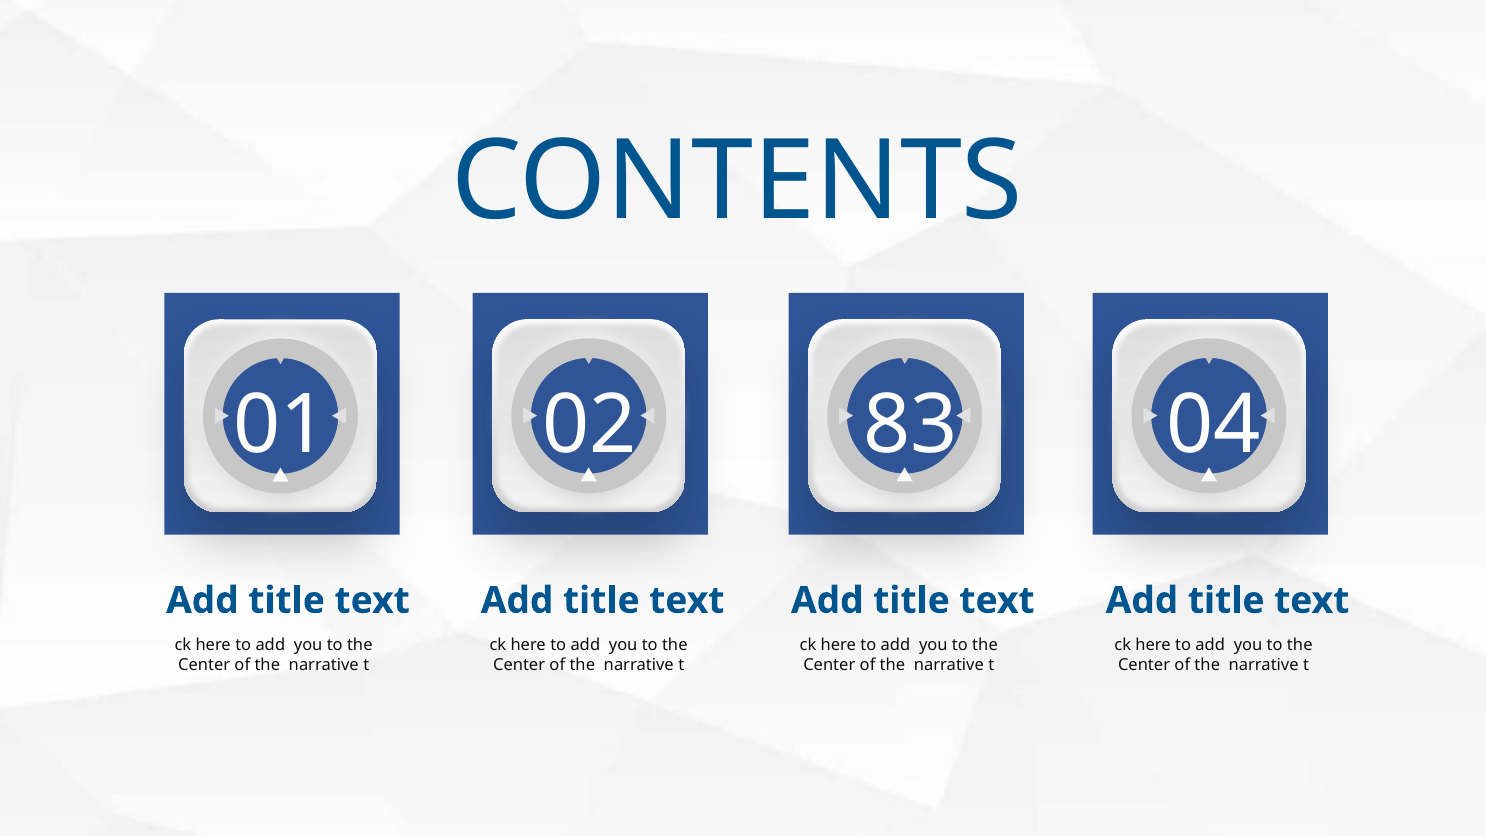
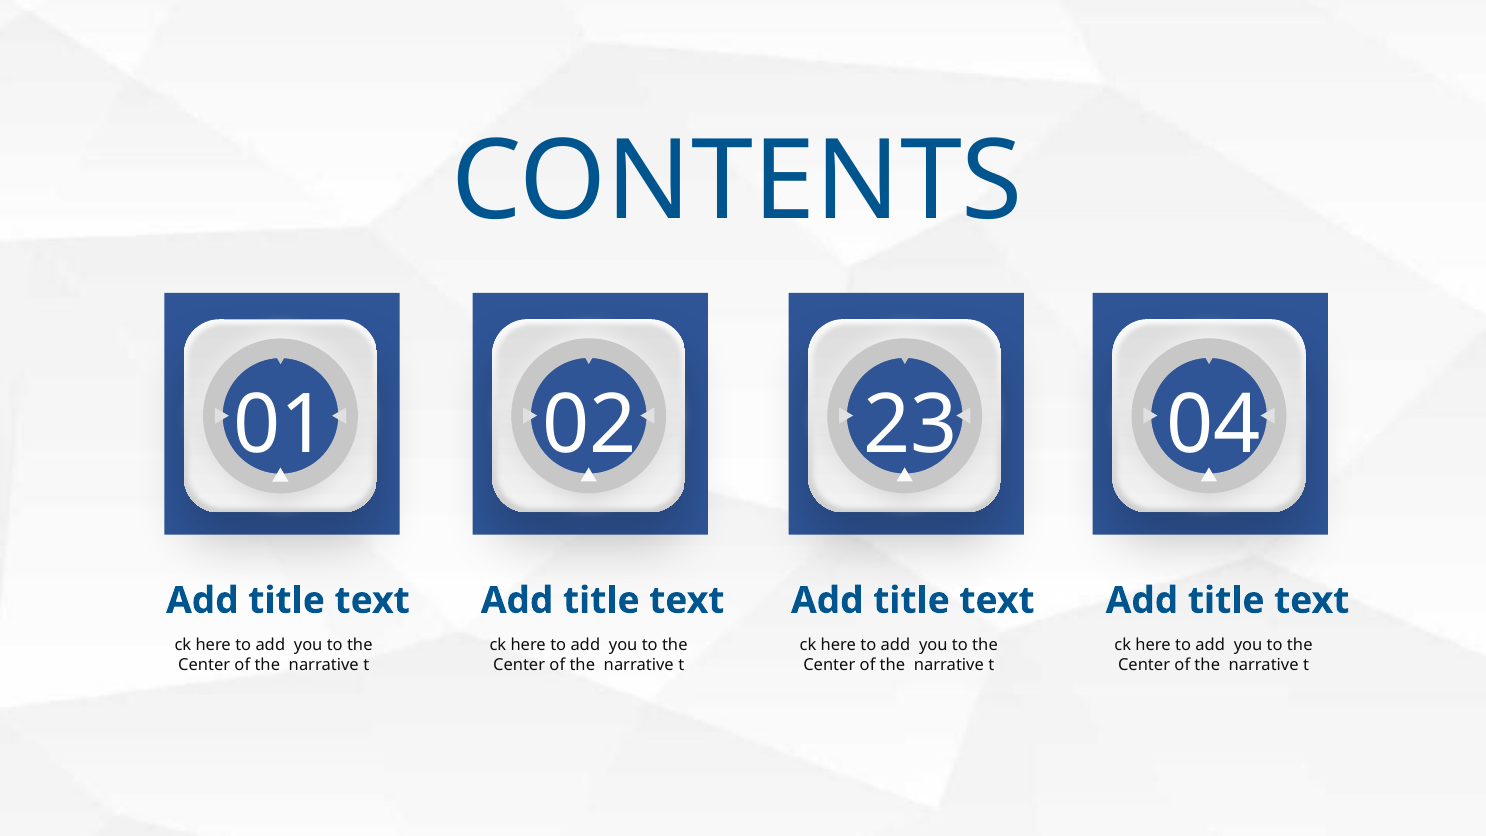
83: 83 -> 23
